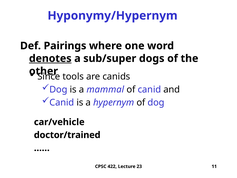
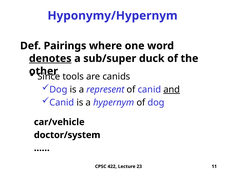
dogs: dogs -> duck
mammal: mammal -> represent
and underline: none -> present
doctor/trained: doctor/trained -> doctor/system
